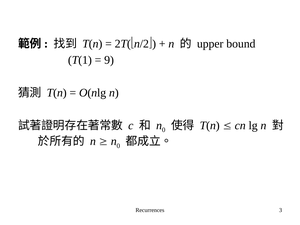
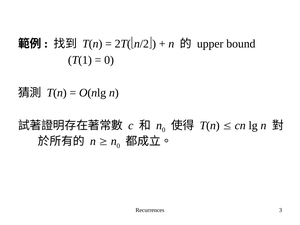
9 at (109, 60): 9 -> 0
